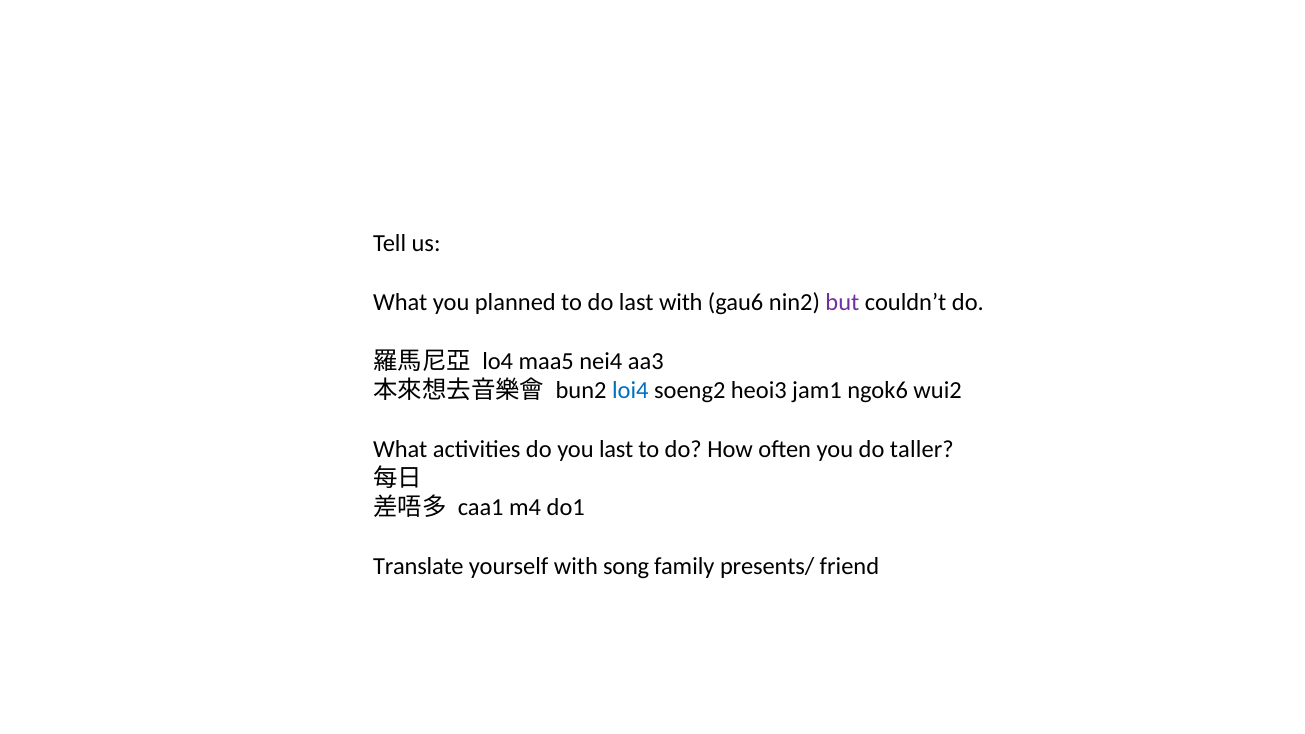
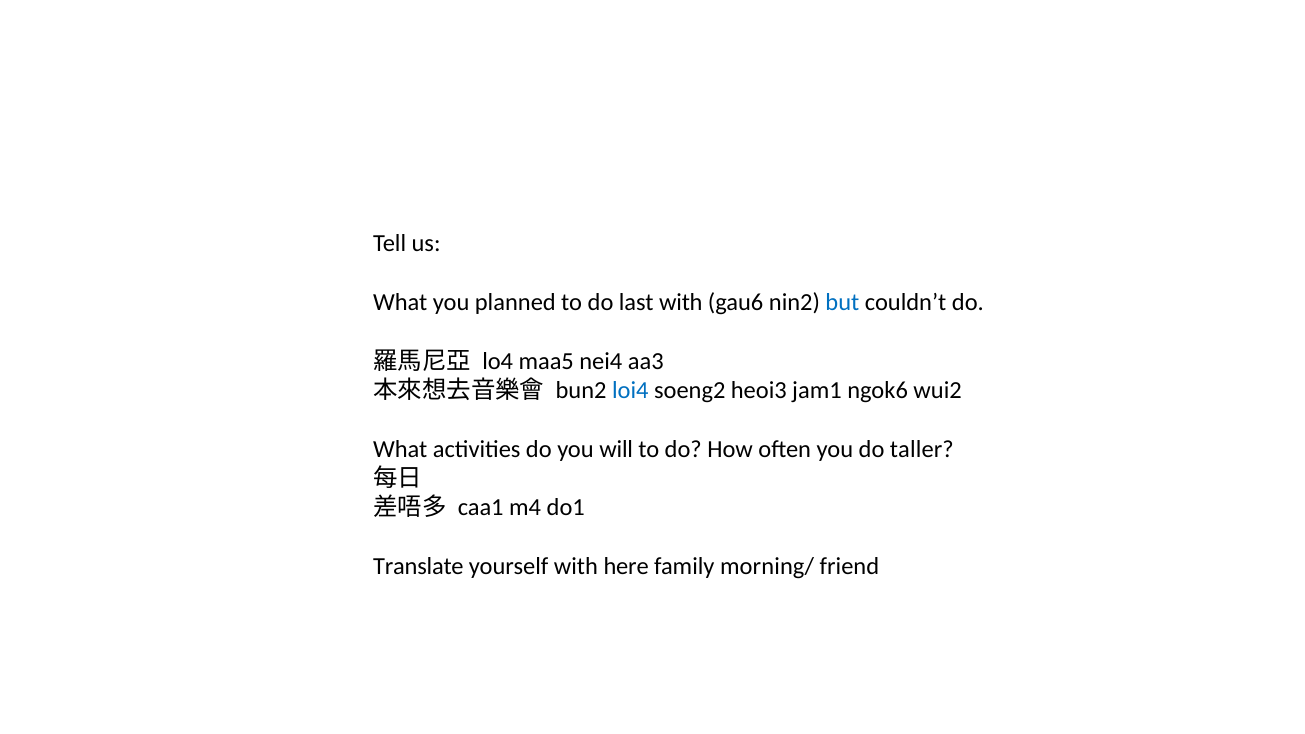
but colour: purple -> blue
you last: last -> will
song: song -> here
presents/: presents/ -> morning/
